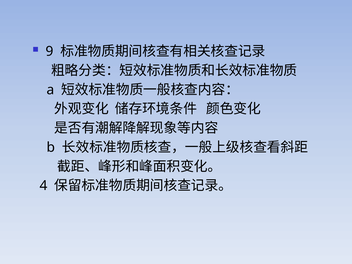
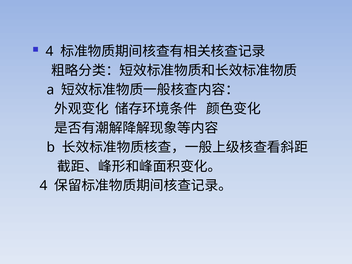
9 at (50, 51): 9 -> 4
